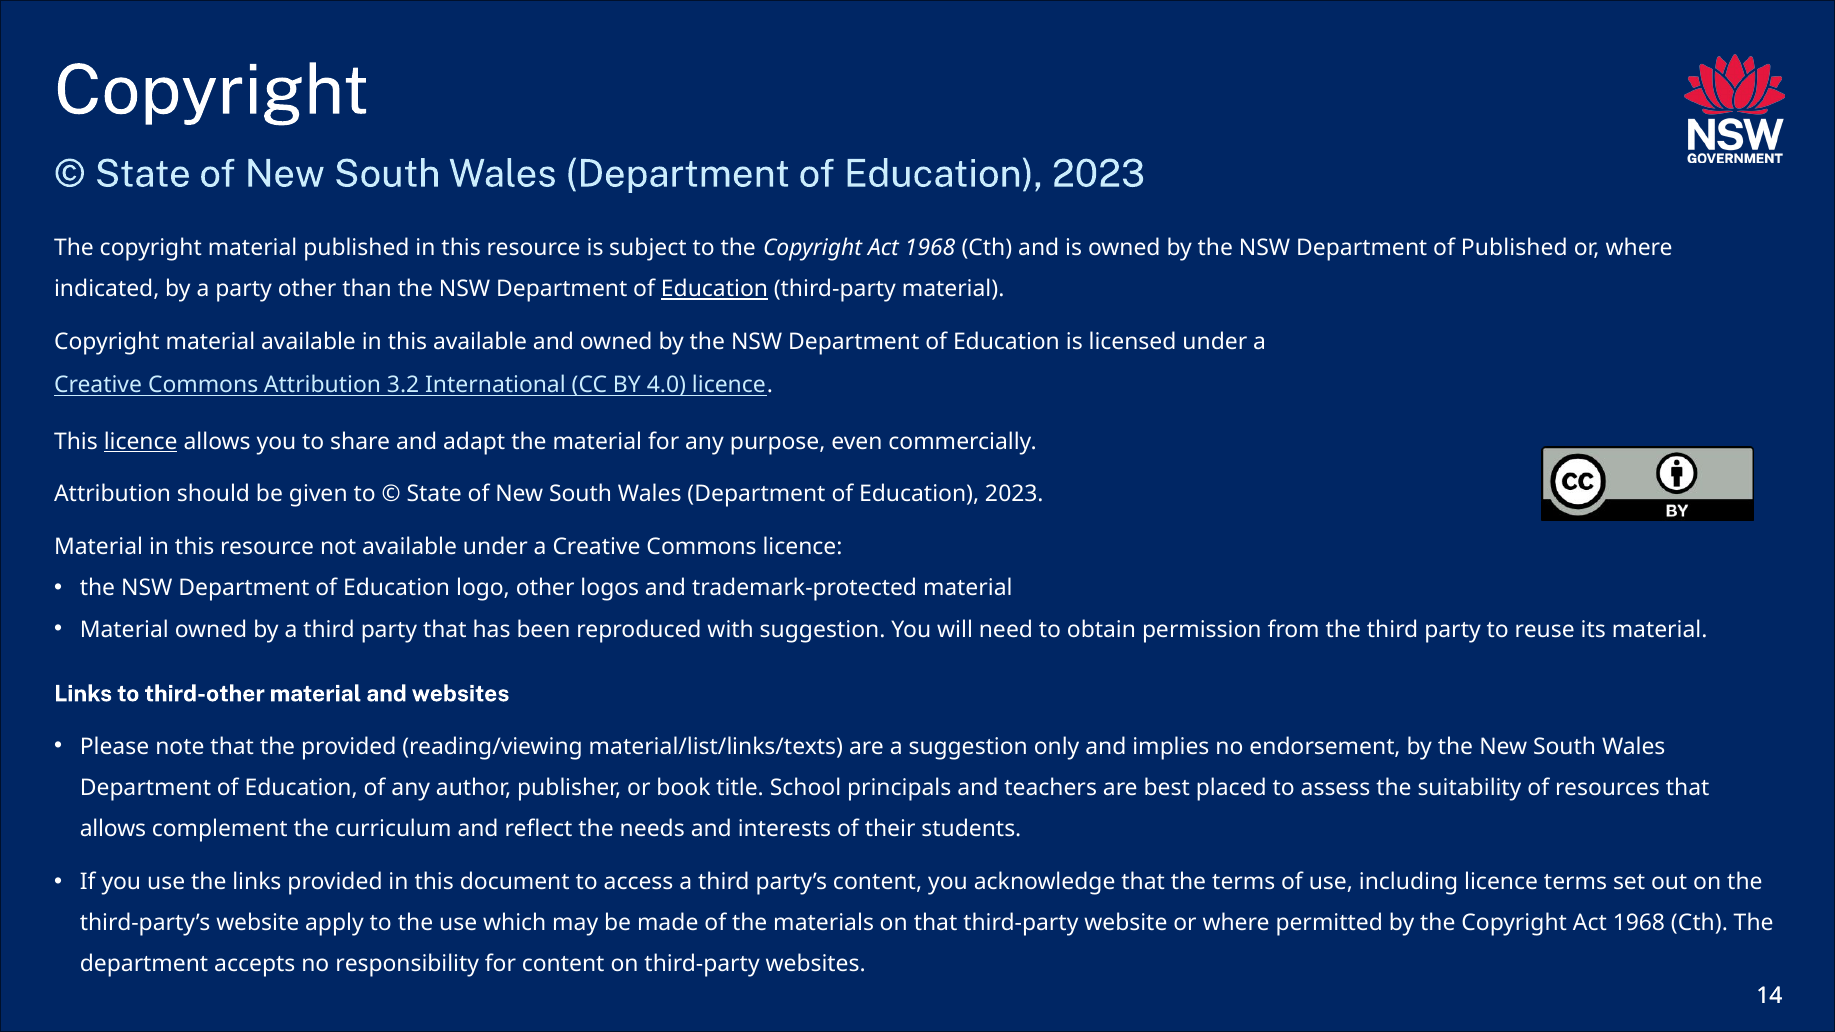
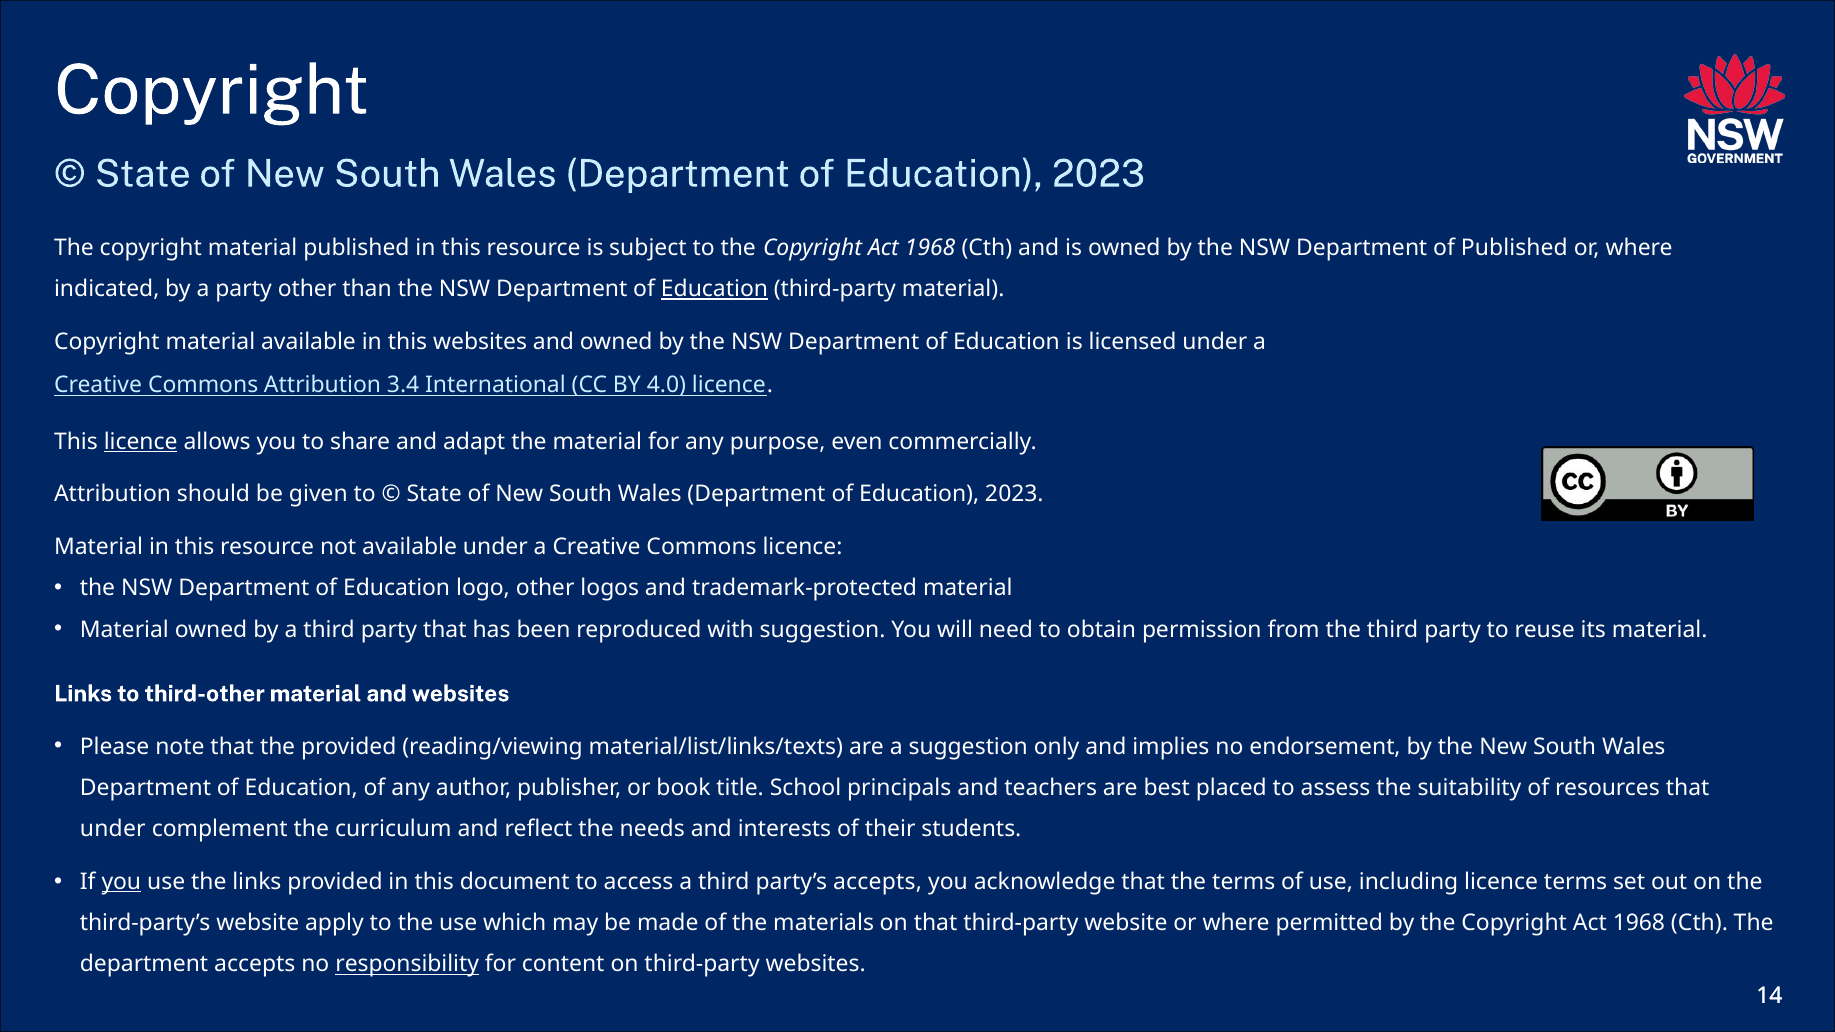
this available: available -> websites
3.2: 3.2 -> 3.4
allows at (113, 829): allows -> under
you at (121, 882) underline: none -> present
party’s content: content -> accepts
responsibility underline: none -> present
